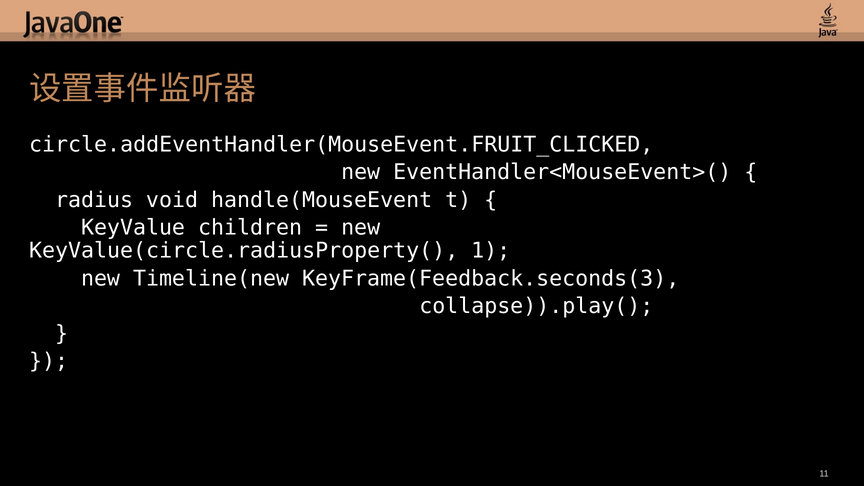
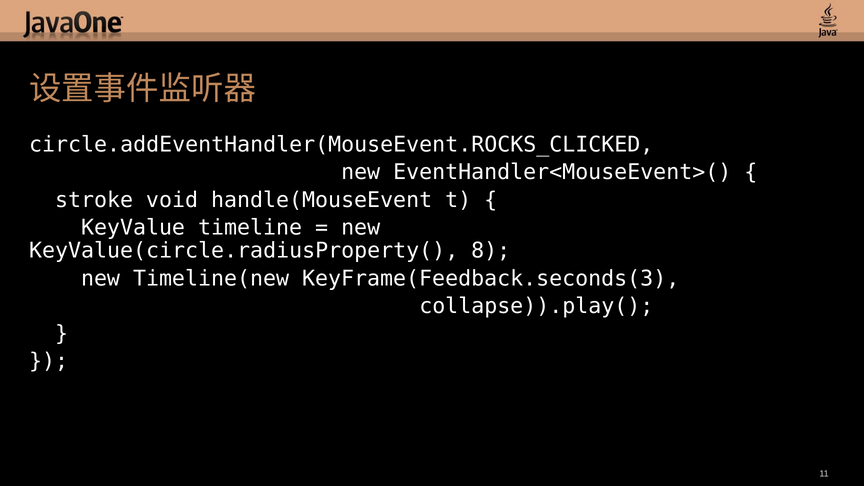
circle.addEventHandler(MouseEvent.FRUIT_CLICKED: circle.addEventHandler(MouseEvent.FRUIT_CLICKED -> circle.addEventHandler(MouseEvent.ROCKS_CLICKED
radius: radius -> stroke
children: children -> timeline
1: 1 -> 8
